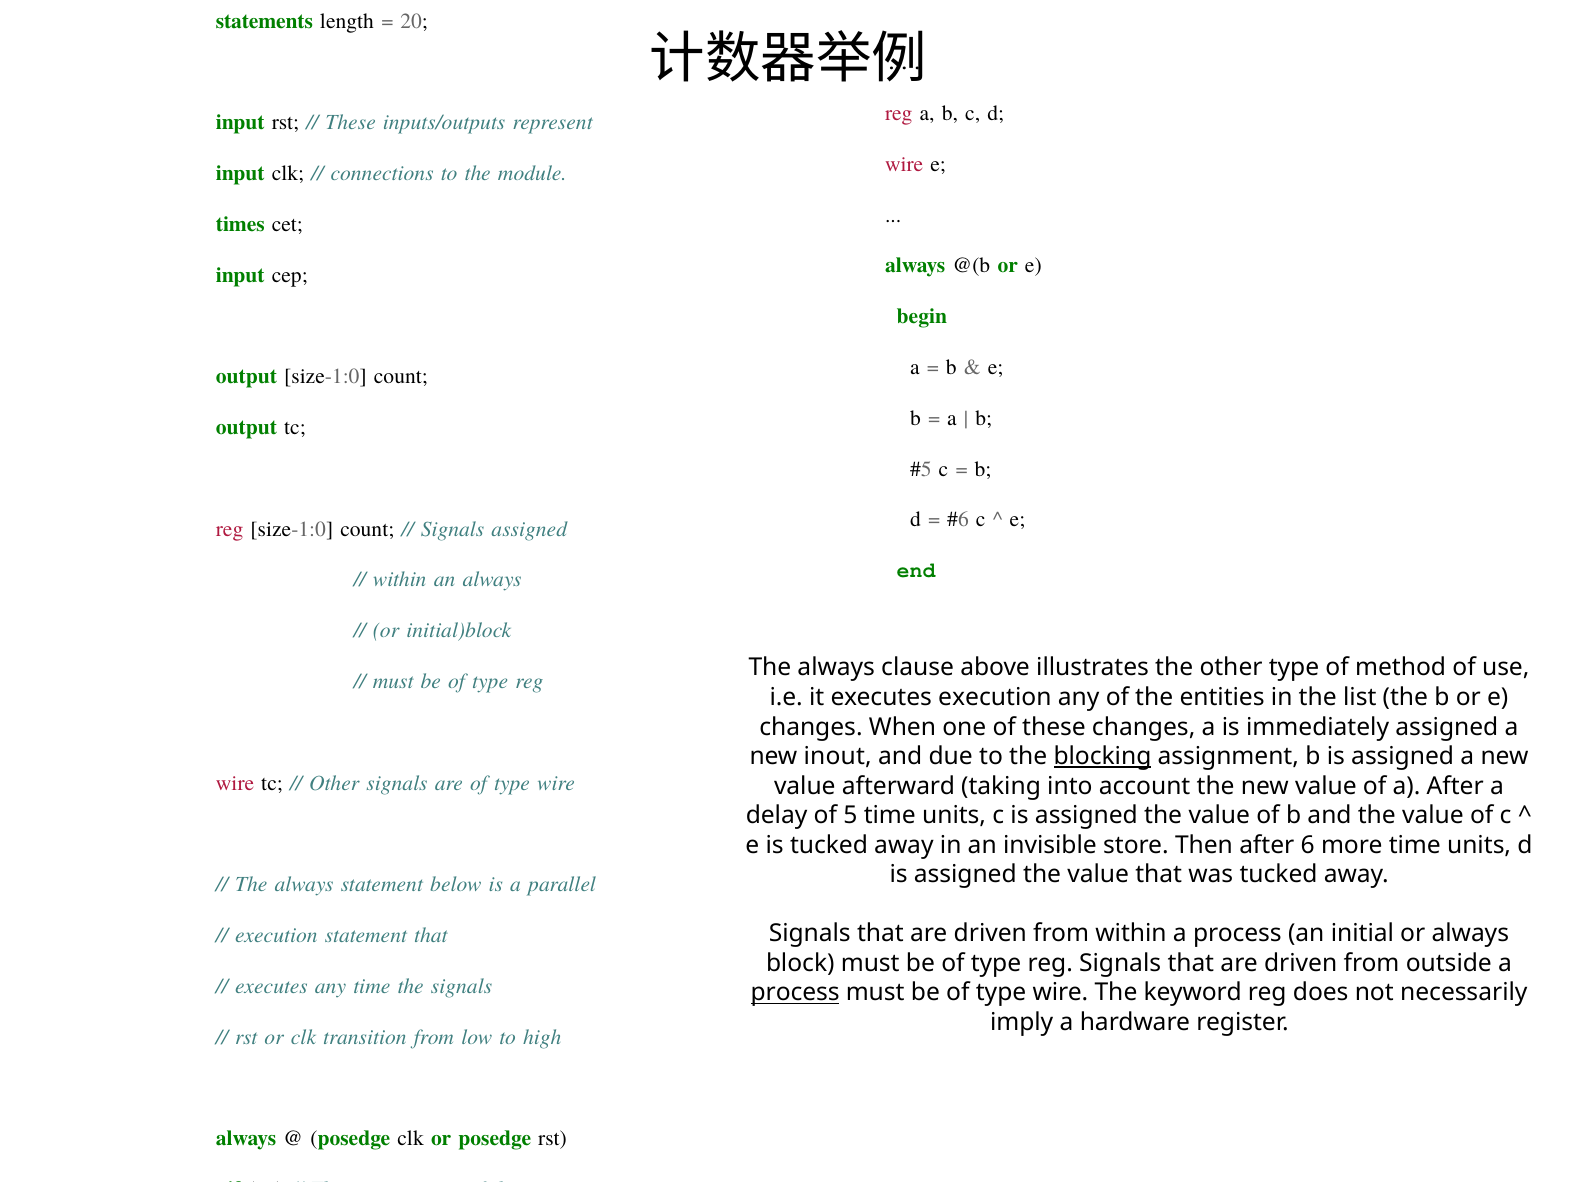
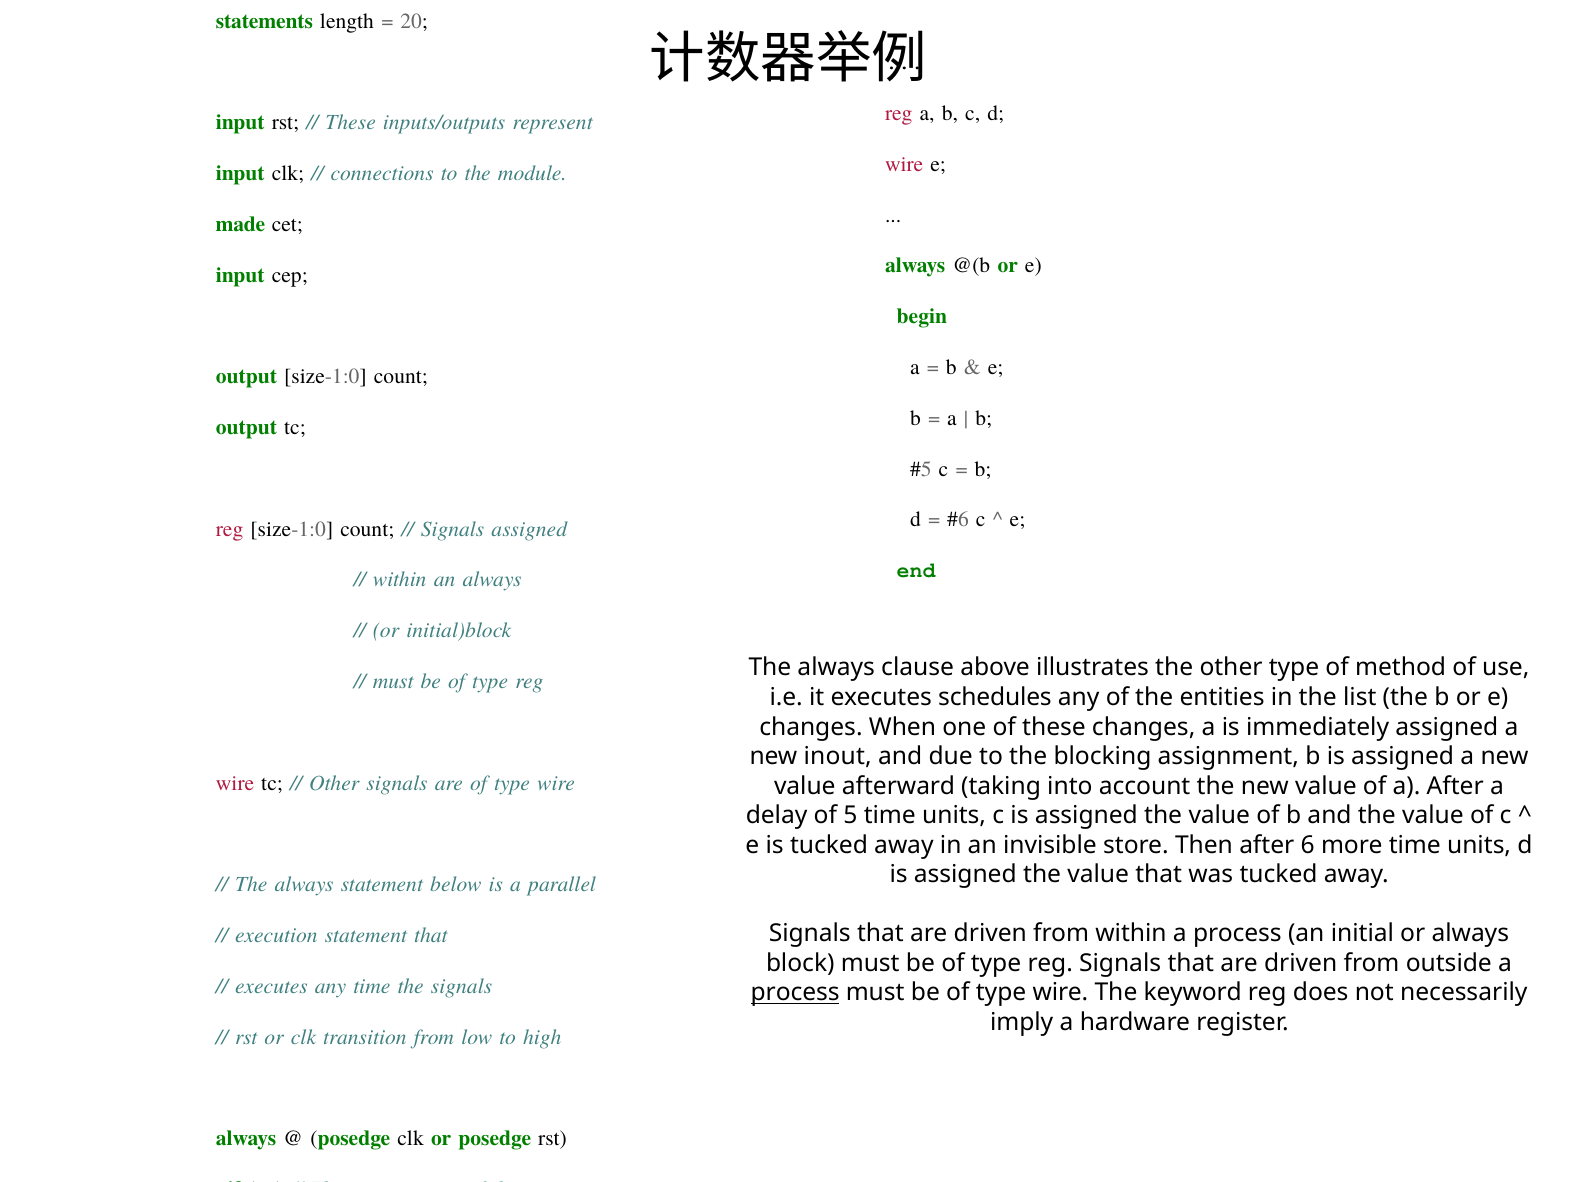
times: times -> made
executes execution: execution -> schedules
blocking underline: present -> none
